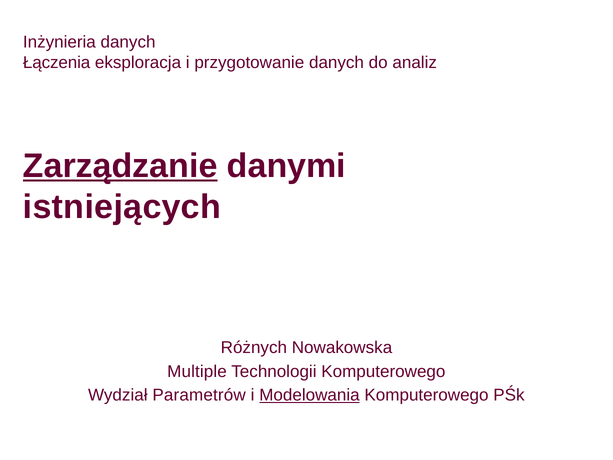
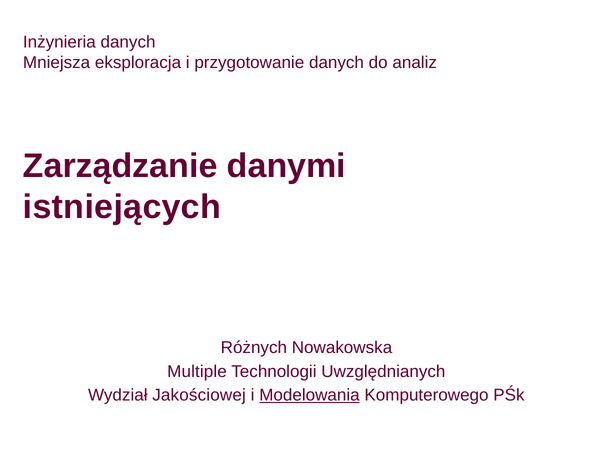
Łączenia: Łączenia -> Mniejsza
Zarządzanie underline: present -> none
Technologii Komputerowego: Komputerowego -> Uwzględnianych
Parametrów: Parametrów -> Jakościowej
